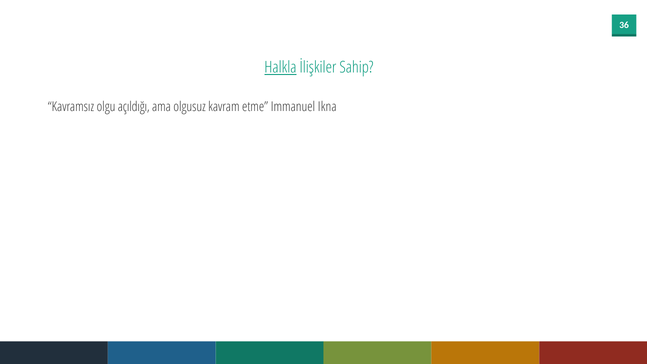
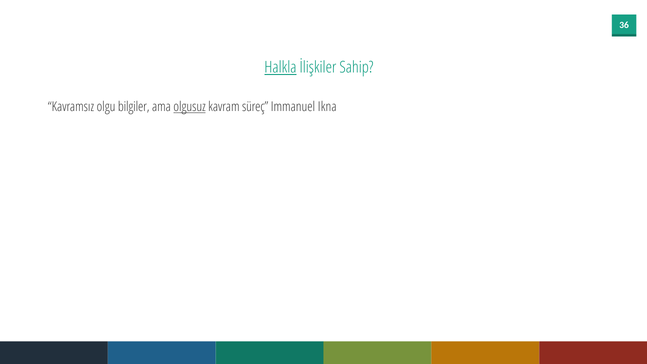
açıldığı: açıldığı -> bilgiler
olgusuz underline: none -> present
etme: etme -> süreç
